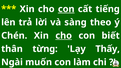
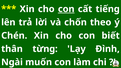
sàng: sàng -> chốn
cho at (64, 36) underline: present -> none
Thấy: Thấy -> Đình
